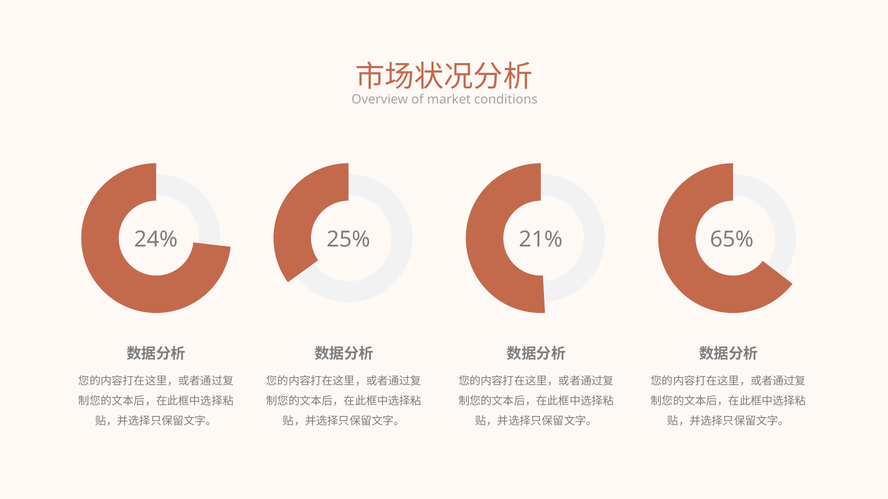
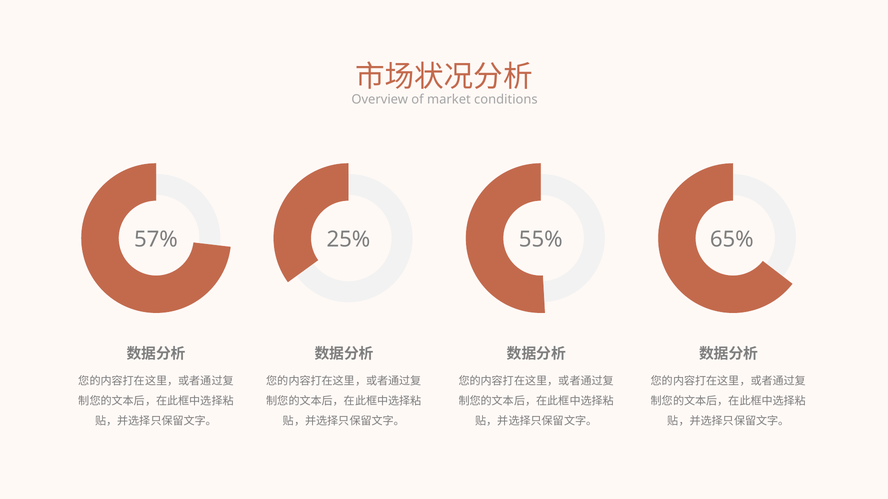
24%: 24% -> 57%
21%: 21% -> 55%
